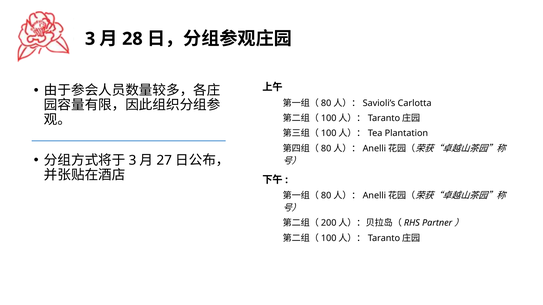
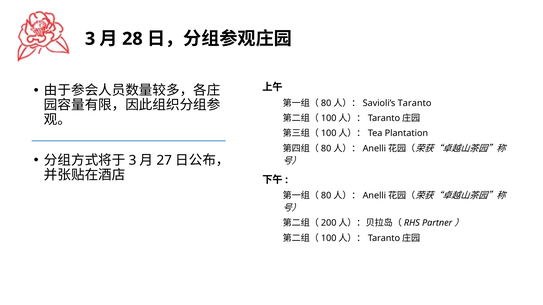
Carlotta: Carlotta -> Taranto
